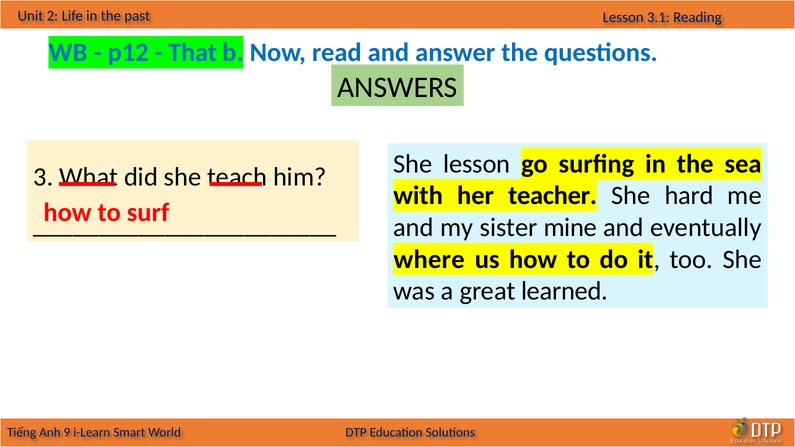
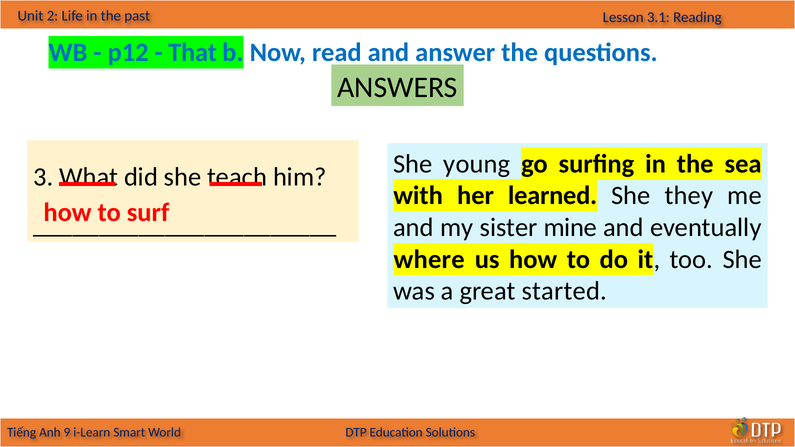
She lesson: lesson -> young
teacher: teacher -> learned
hard: hard -> they
learned: learned -> started
